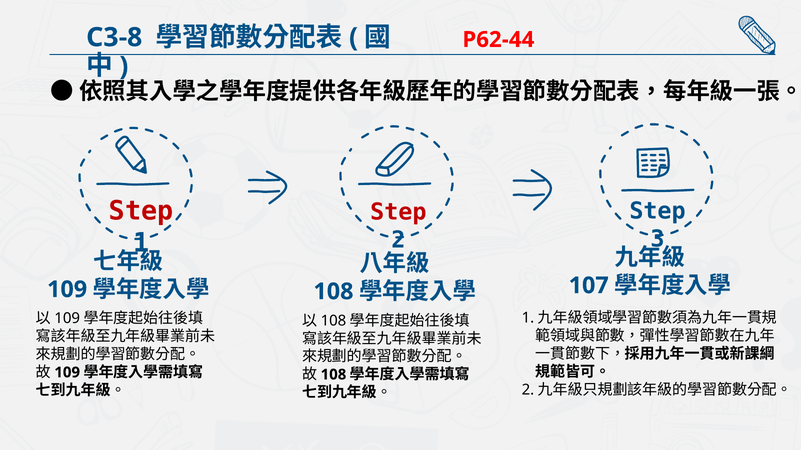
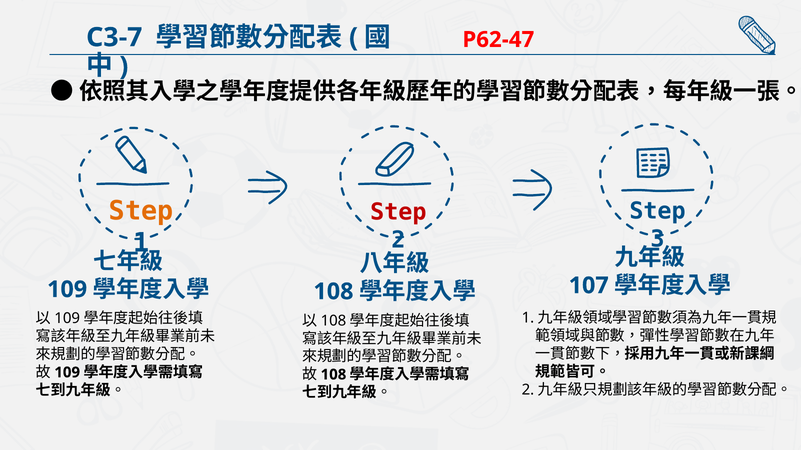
C3-8: C3-8 -> C3-7
P62-44: P62-44 -> P62-47
Step at (141, 211) colour: red -> orange
